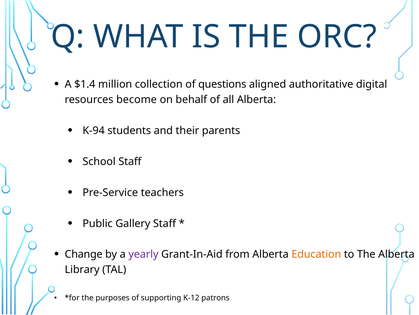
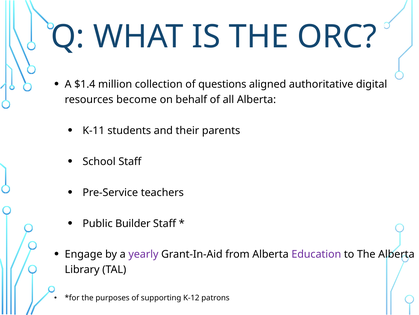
K-94: K-94 -> K-11
Gallery: Gallery -> Builder
Change: Change -> Engage
Education colour: orange -> purple
